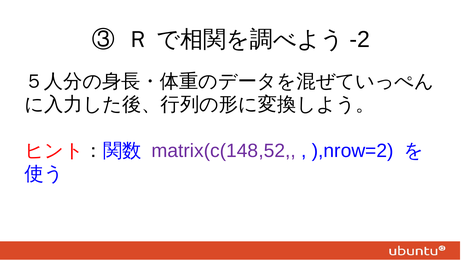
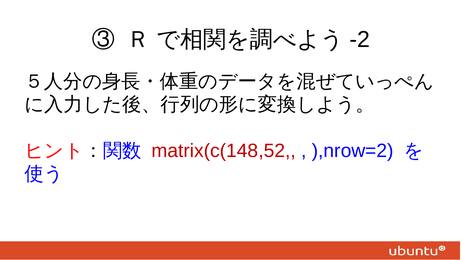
matrix(c(148,52 colour: purple -> red
